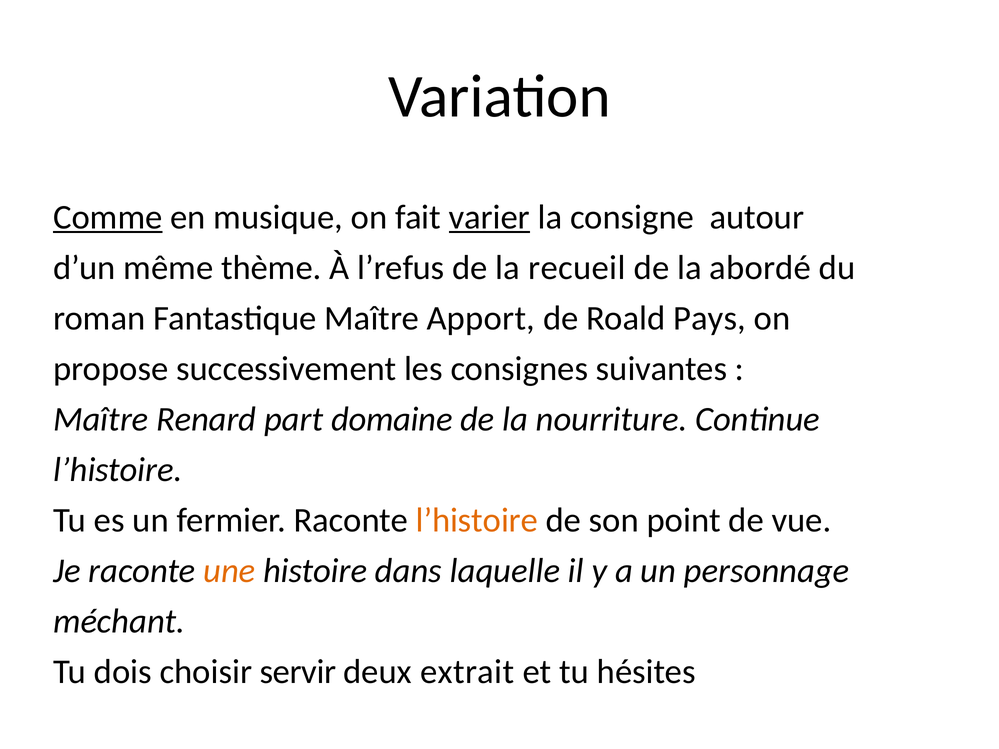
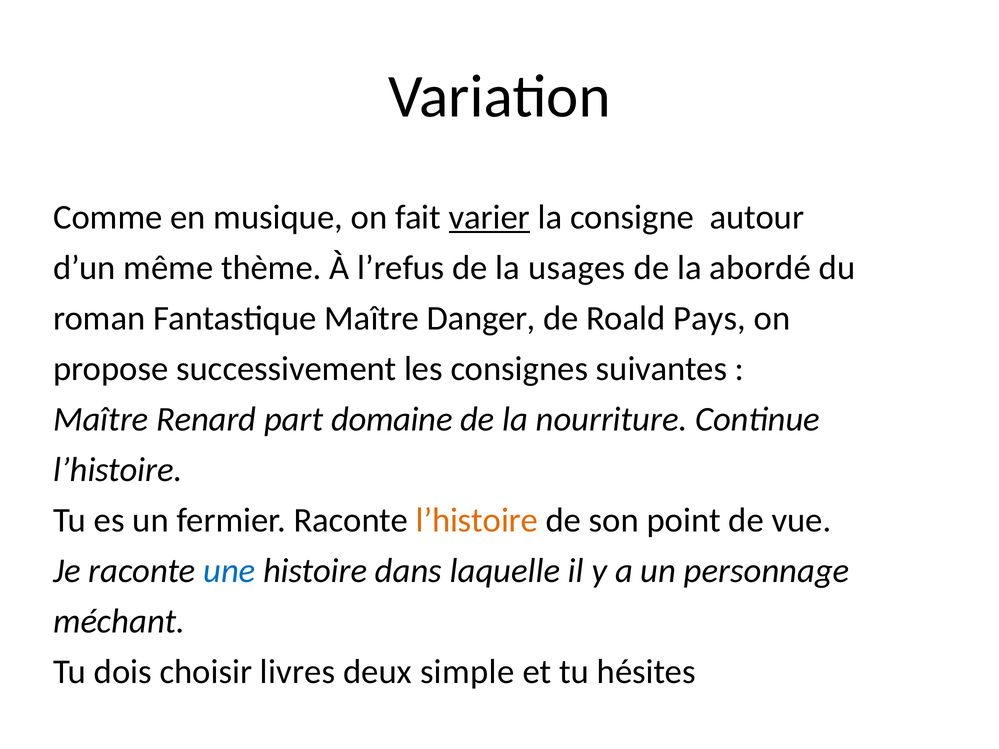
Comme underline: present -> none
recueil: recueil -> usages
Apport: Apport -> Danger
une colour: orange -> blue
servir: servir -> livres
extrait: extrait -> simple
